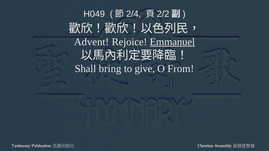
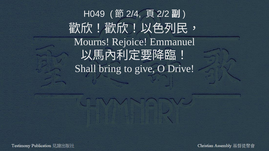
Advent: Advent -> Mourns
Emmanuel underline: present -> none
From: From -> Drive
